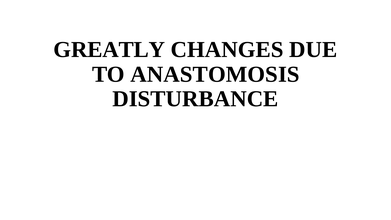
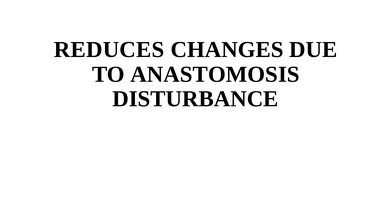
GREATLY: GREATLY -> REDUCES
